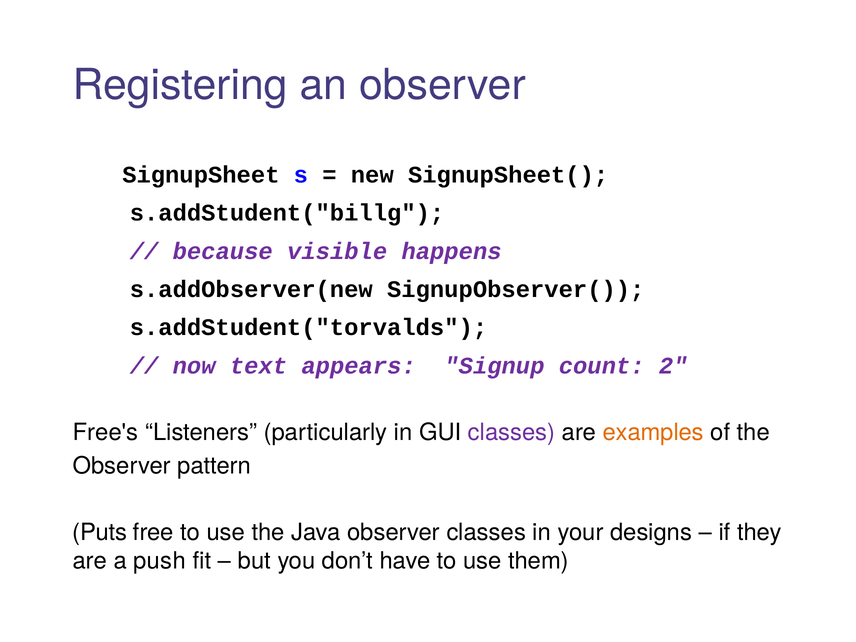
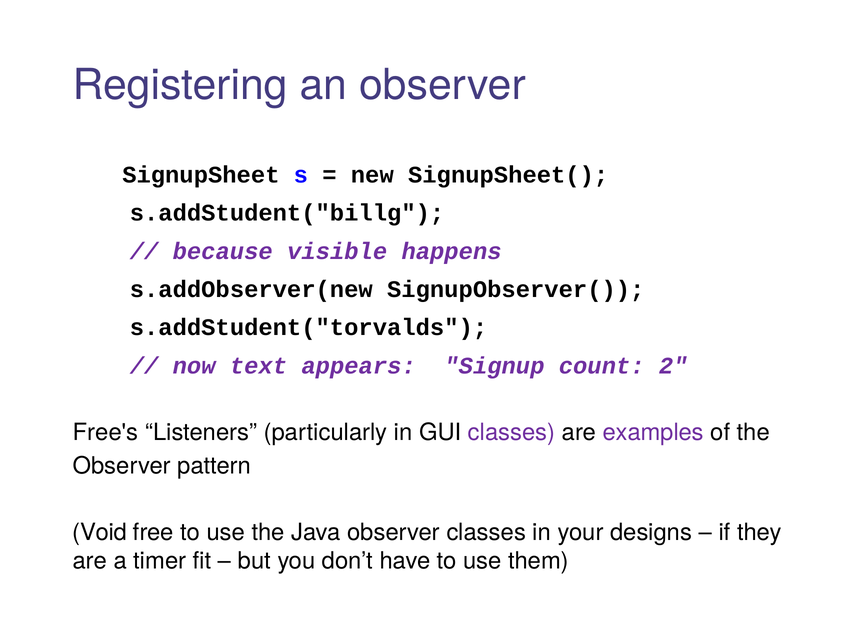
examples colour: orange -> purple
Puts: Puts -> Void
push: push -> timer
